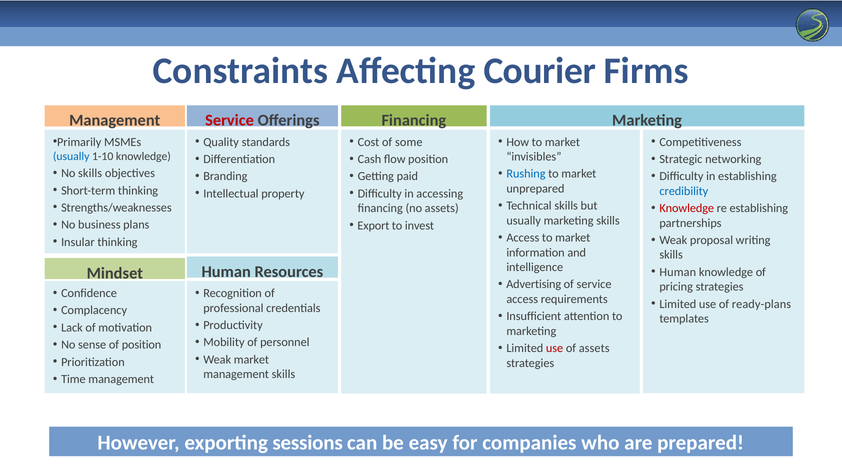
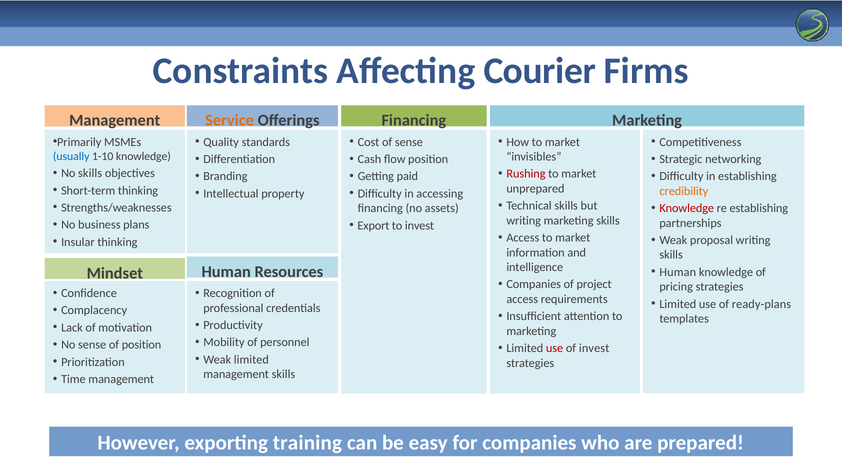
Service at (230, 120) colour: red -> orange
of some: some -> sense
Rushing colour: blue -> red
credibility colour: blue -> orange
usually at (524, 220): usually -> writing
Advertising at (534, 284): Advertising -> Companies
of service: service -> project
of assets: assets -> invest
Weak market: market -> limited
sessions: sessions -> training
